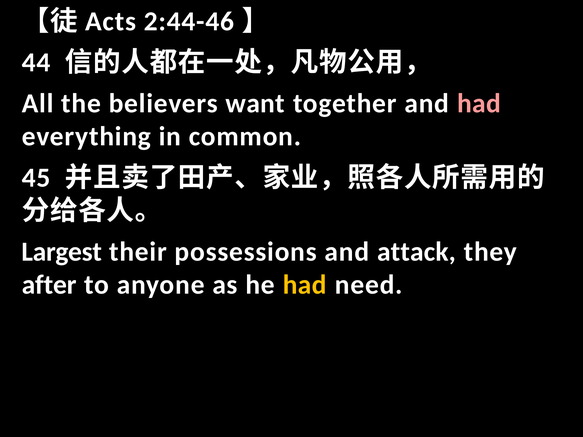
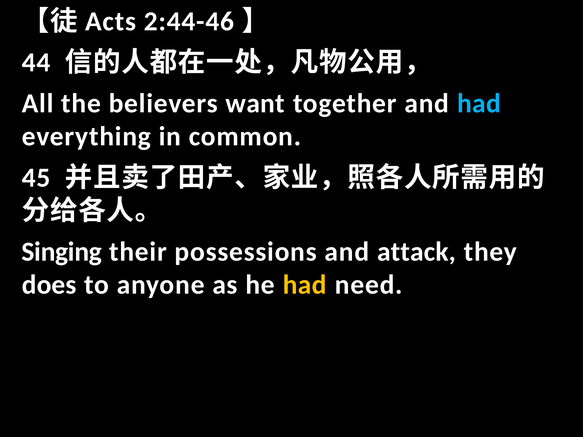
had at (479, 104) colour: pink -> light blue
Largest: Largest -> Singing
after: after -> does
